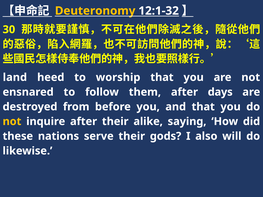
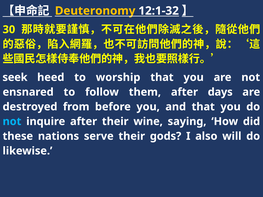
land: land -> seek
not at (12, 122) colour: yellow -> light blue
alike: alike -> wine
